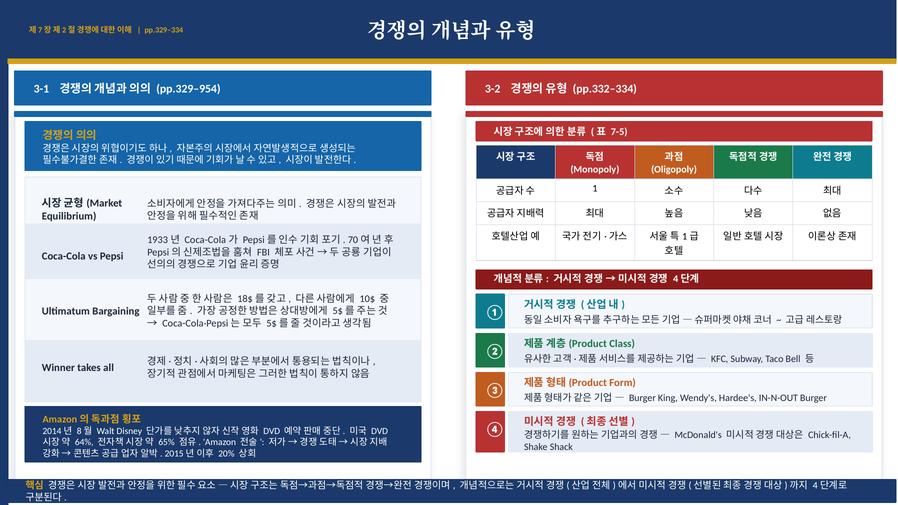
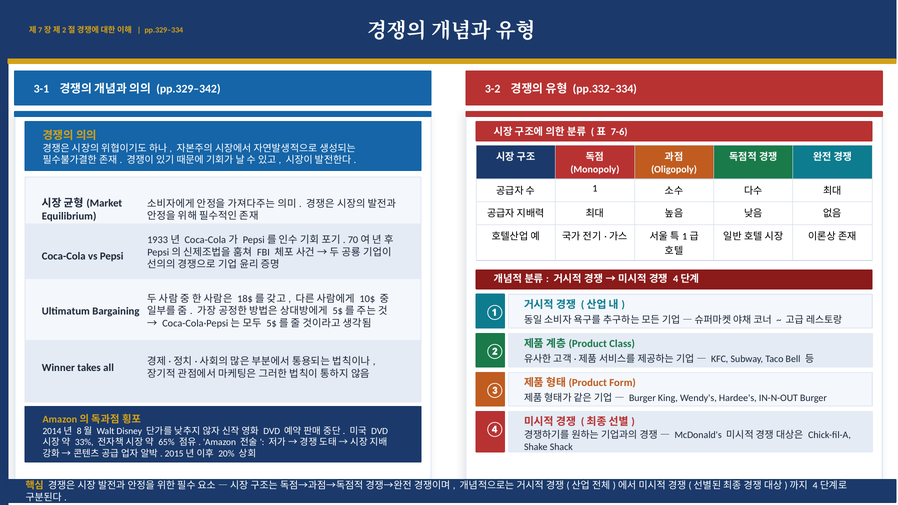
pp.329–954: pp.329–954 -> pp.329–342
7-5: 7-5 -> 7-6
64%: 64% -> 33%
